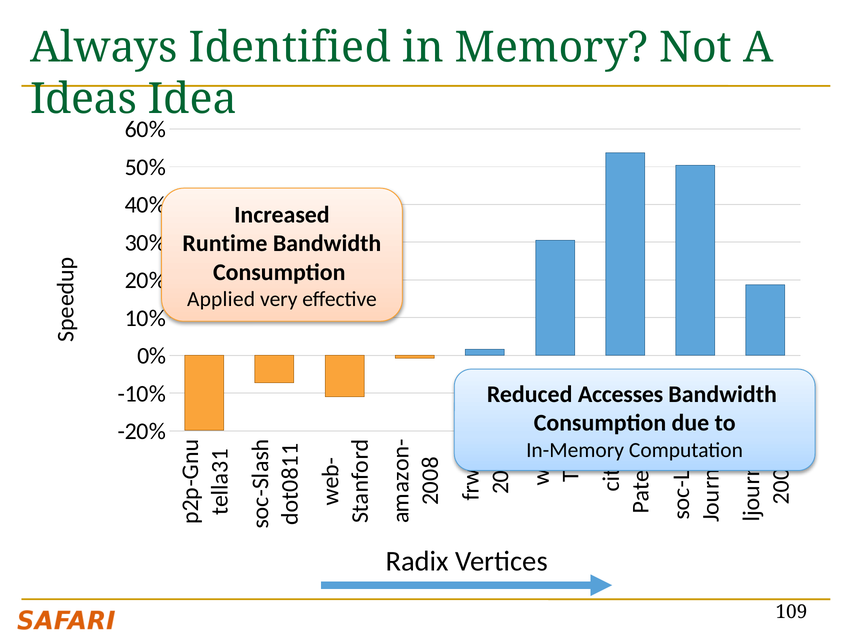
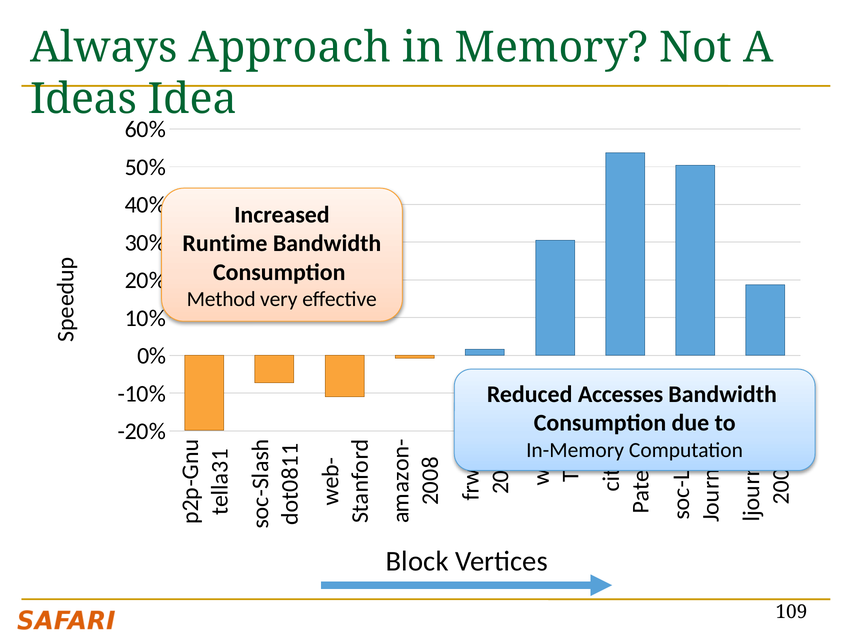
Identified: Identified -> Approach
Applied: Applied -> Method
Radix: Radix -> Block
